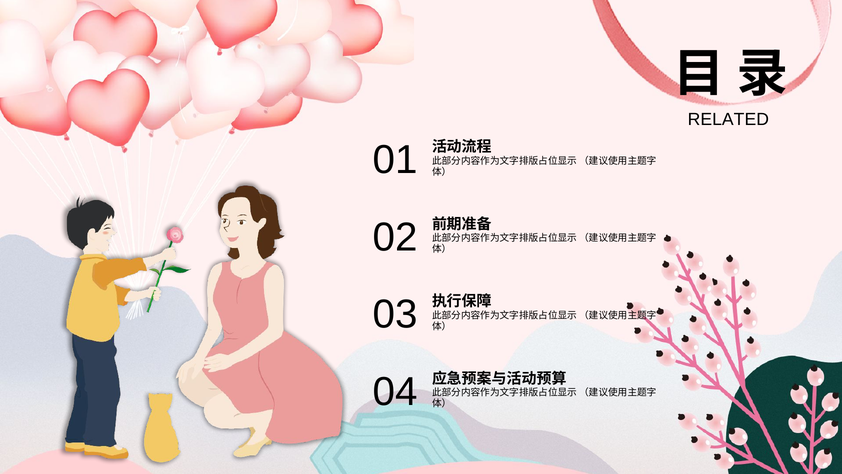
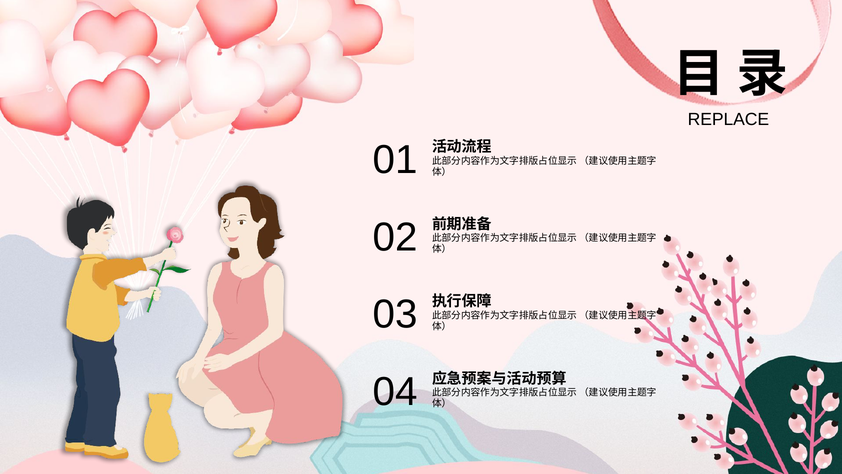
RELATED: RELATED -> REPLACE
